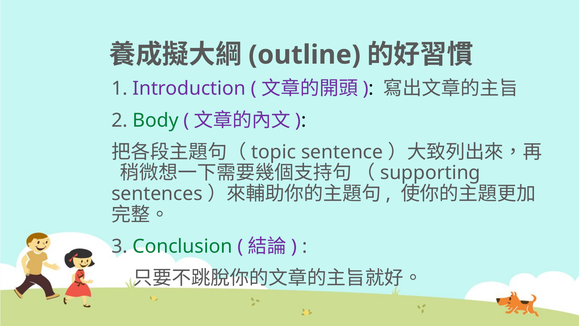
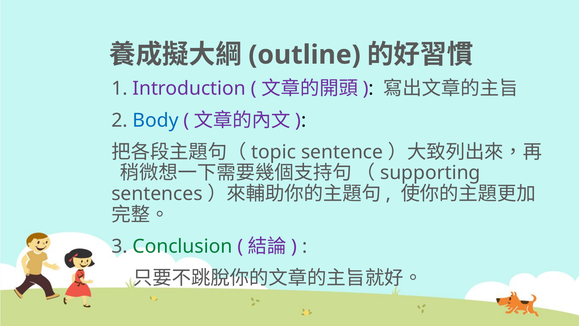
Body colour: green -> blue
